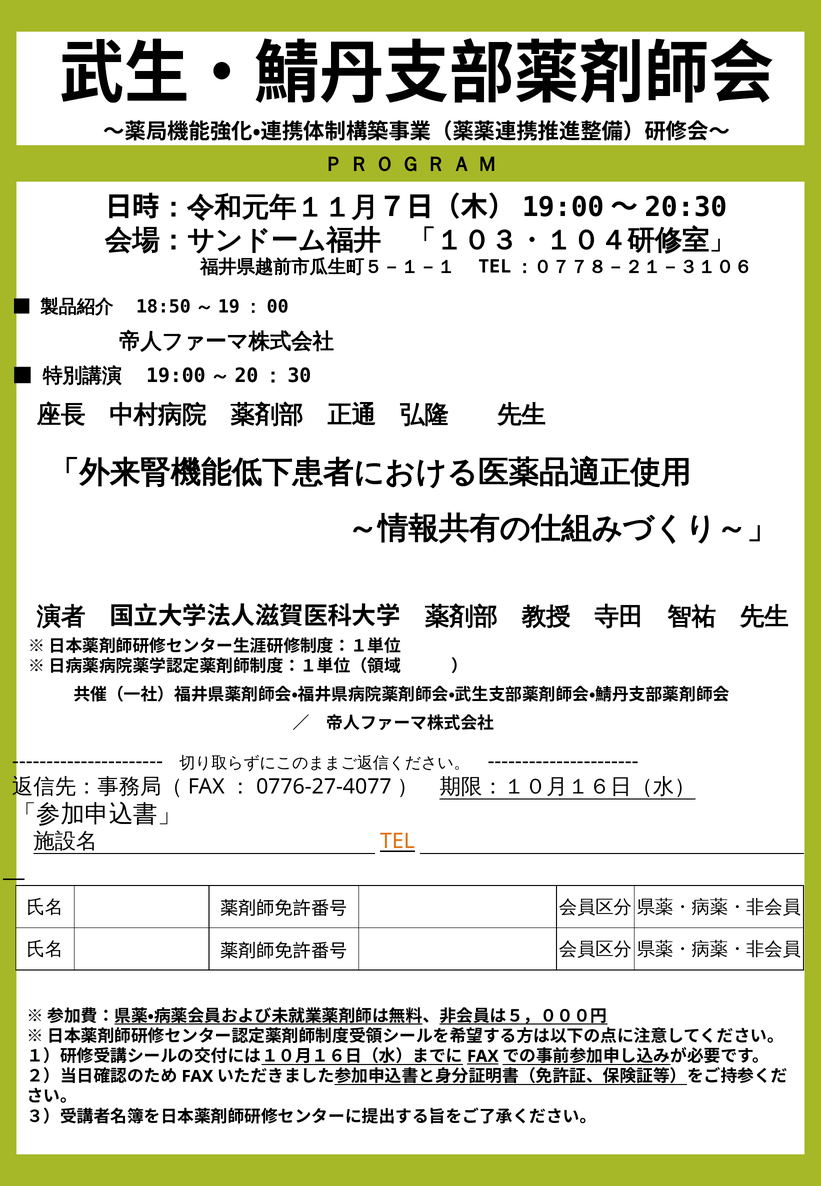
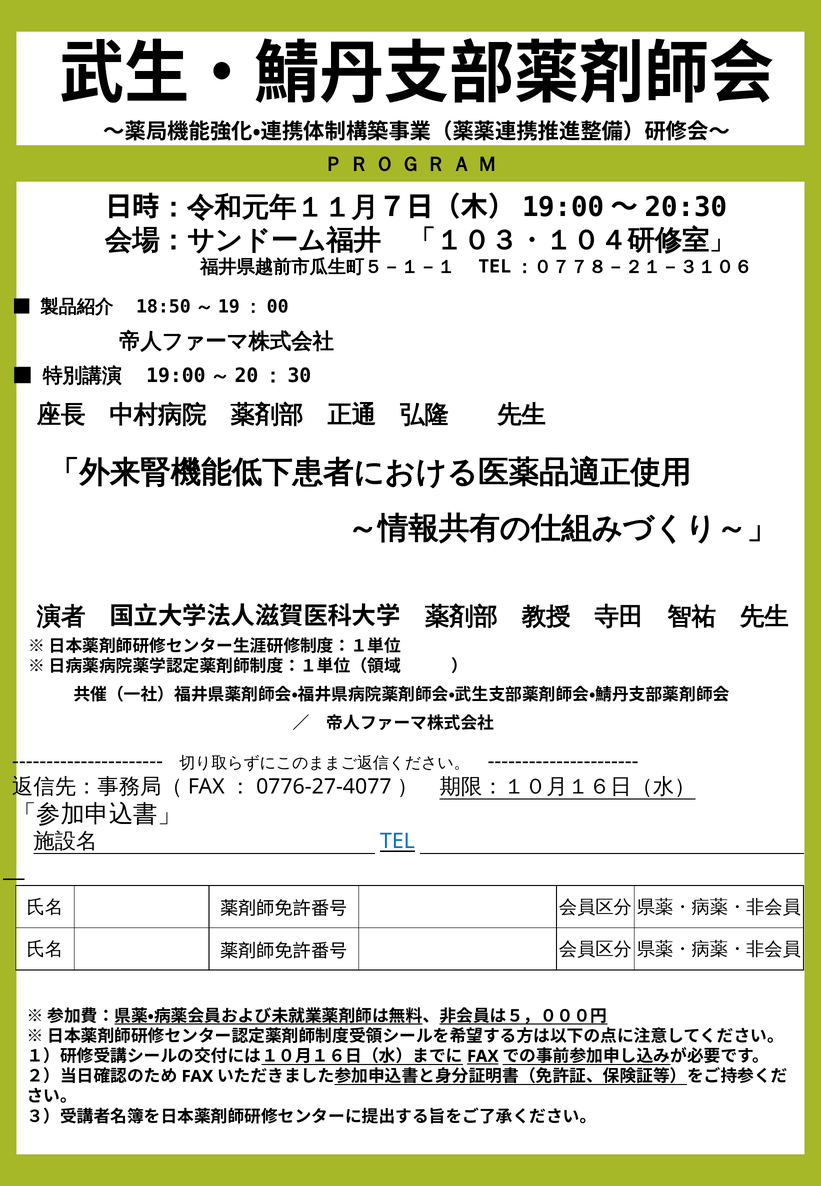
TEL colour: orange -> blue
